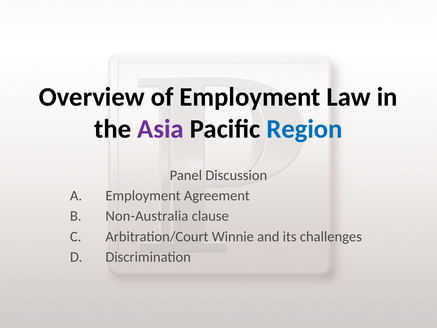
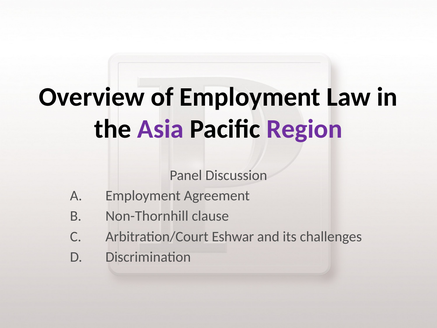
Region colour: blue -> purple
Non-Australia: Non-Australia -> Non-Thornhill
Winnie: Winnie -> Eshwar
